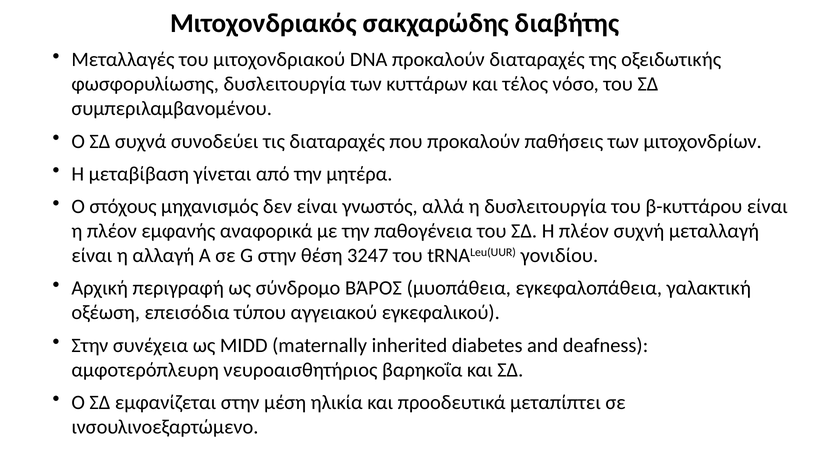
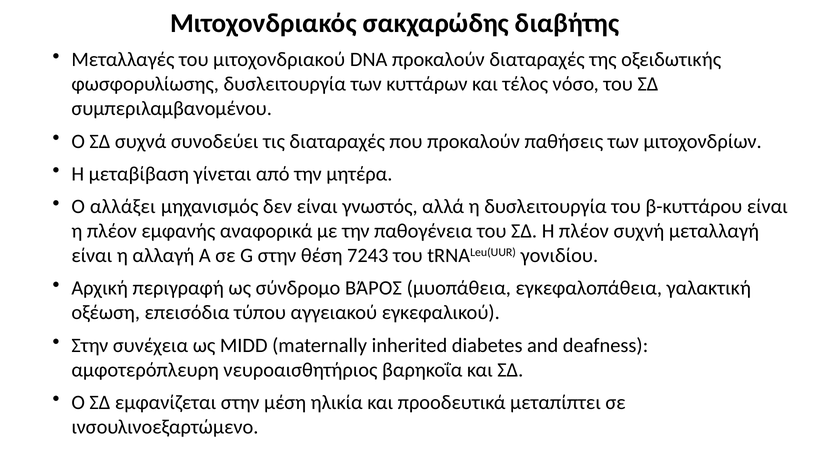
στόχους: στόχους -> αλλάξει
3247: 3247 -> 7243
